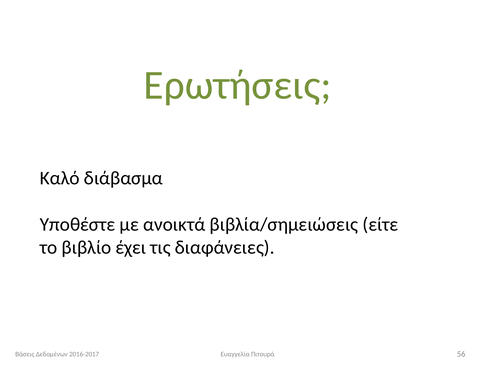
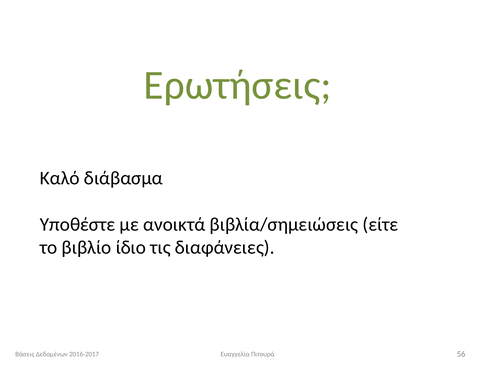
έχει: έχει -> ίδιο
